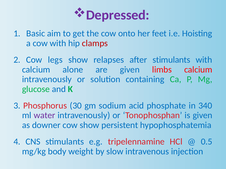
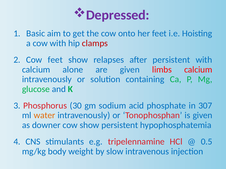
Cow legs: legs -> feet
after stimulants: stimulants -> persistent
340: 340 -> 307
water colour: purple -> orange
